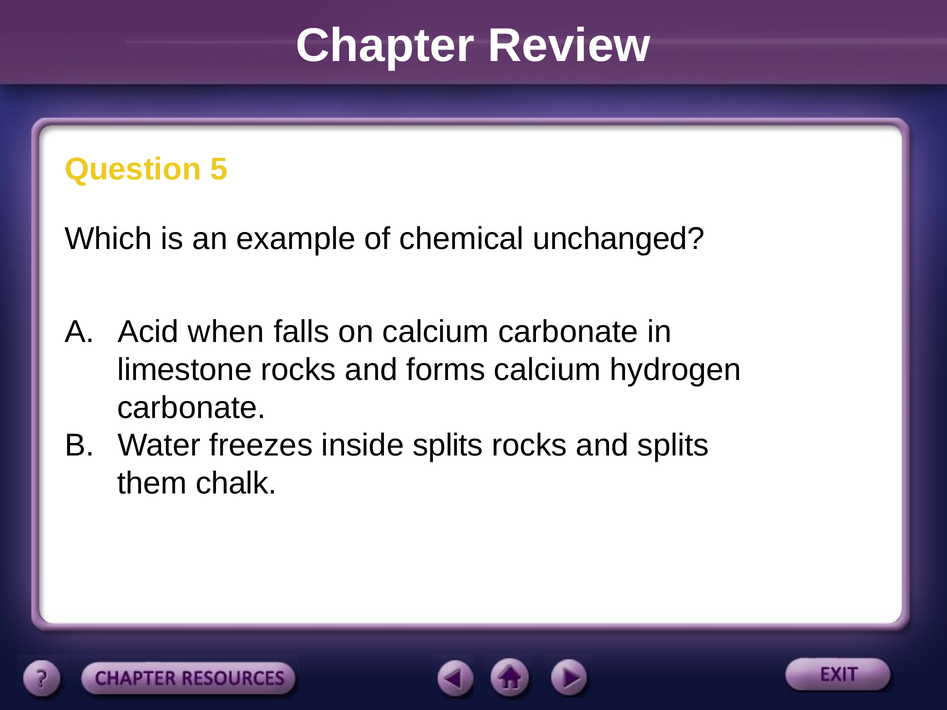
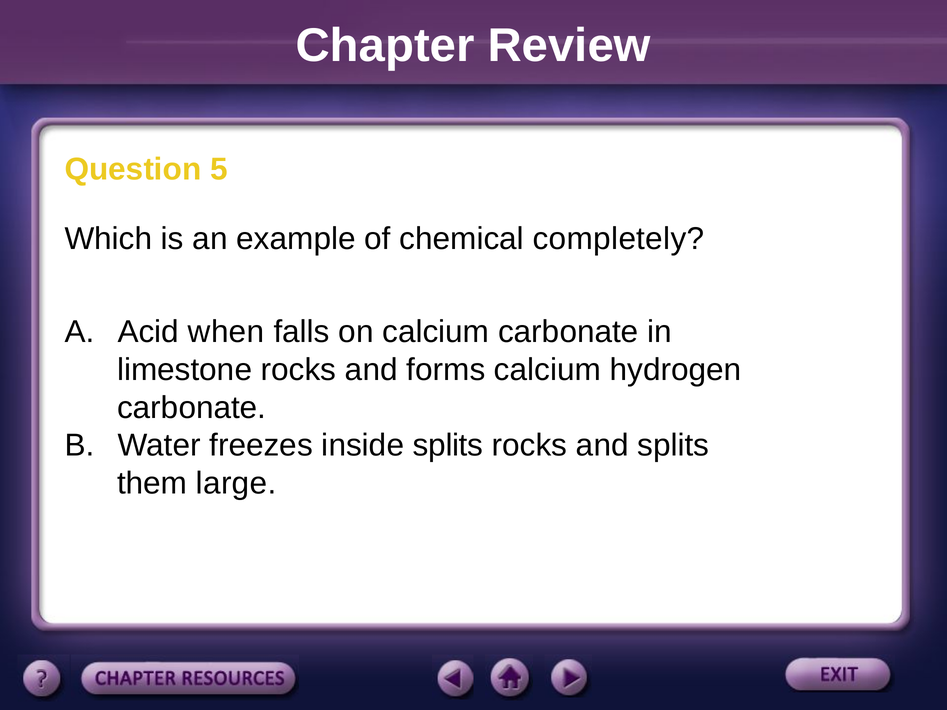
unchanged: unchanged -> completely
chalk: chalk -> large
